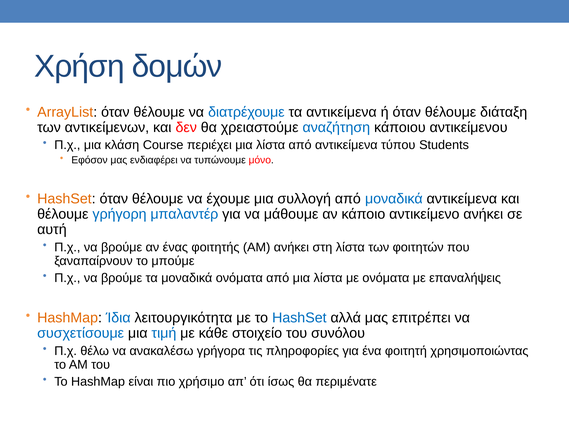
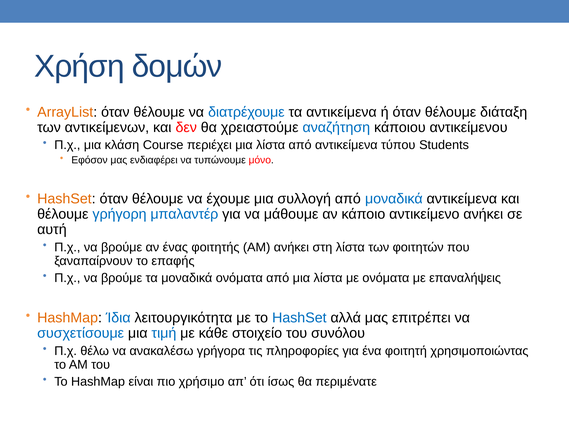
μπούμε: μπούμε -> επαφής
